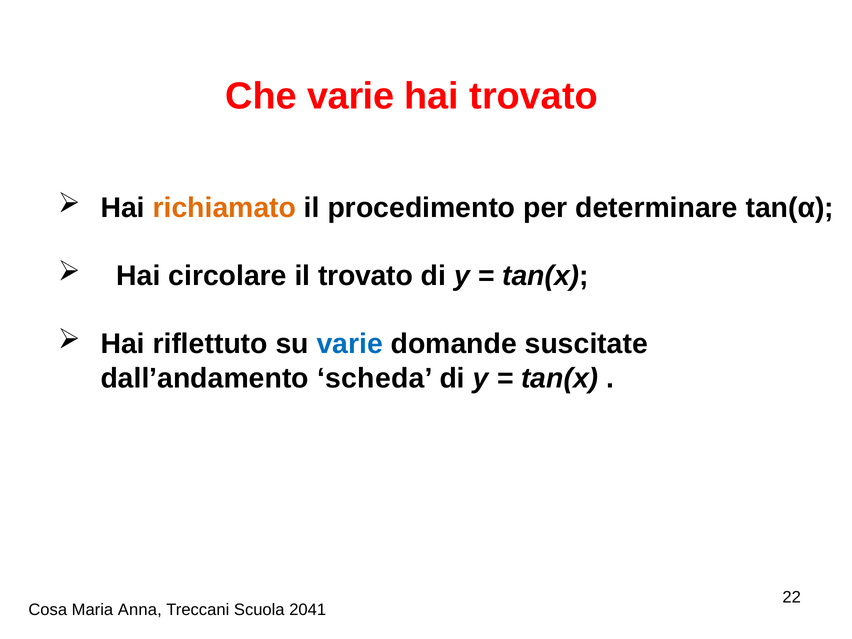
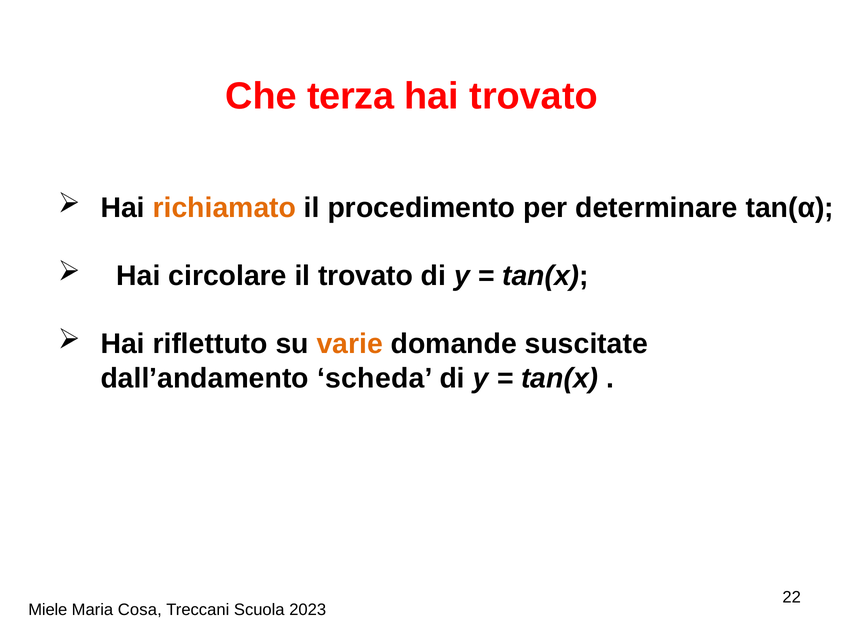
Che varie: varie -> terza
varie at (350, 344) colour: blue -> orange
Cosa: Cosa -> Miele
Anna: Anna -> Cosa
2041: 2041 -> 2023
